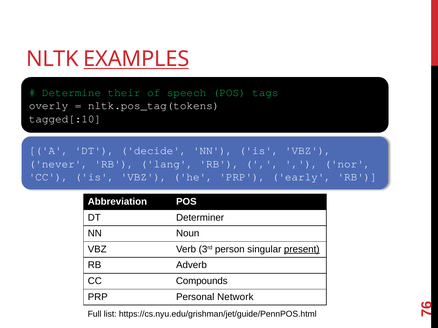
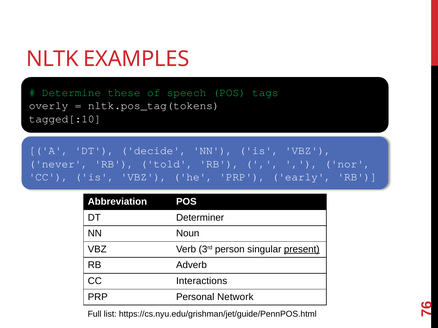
EXAMPLES underline: present -> none
their: their -> these
lang: lang -> told
Compounds: Compounds -> Interactions
